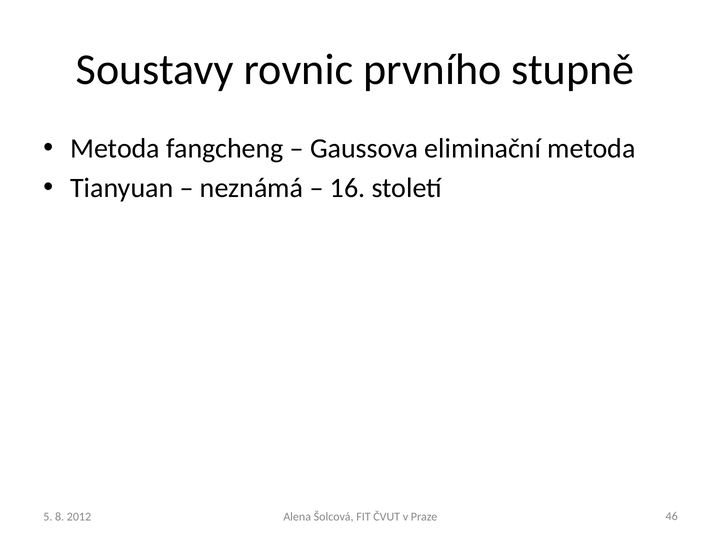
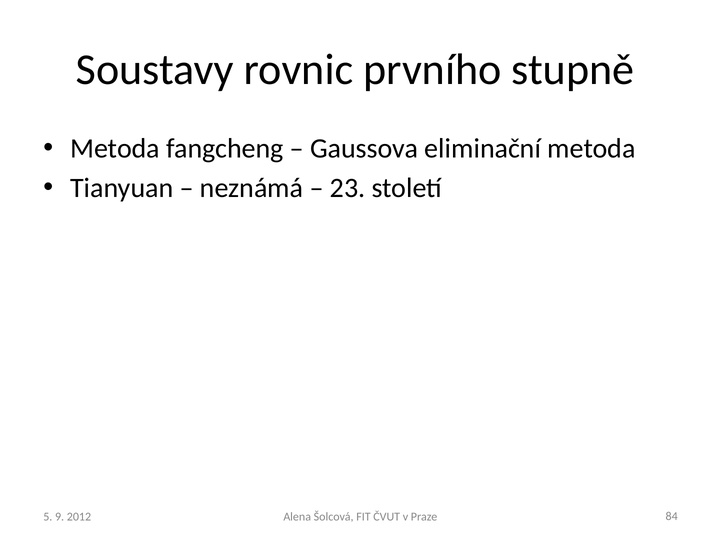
16: 16 -> 23
8: 8 -> 9
46: 46 -> 84
